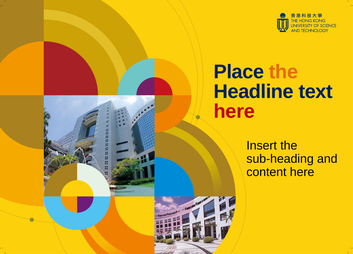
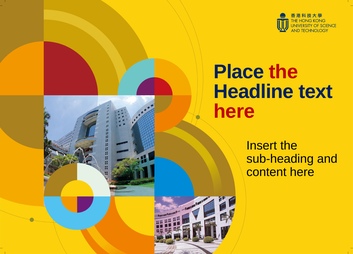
the at (283, 72) colour: orange -> red
